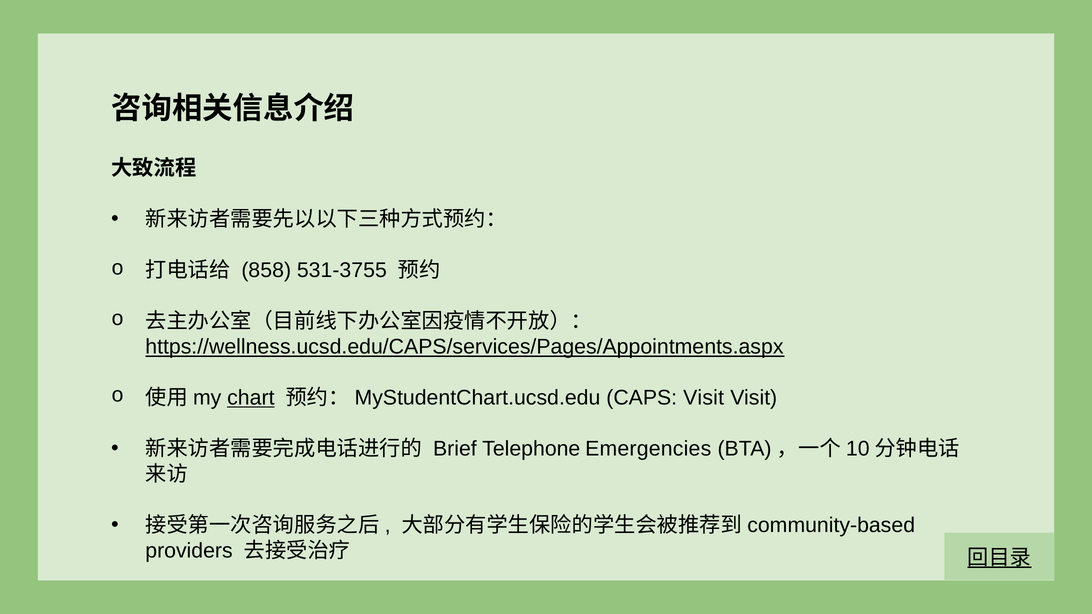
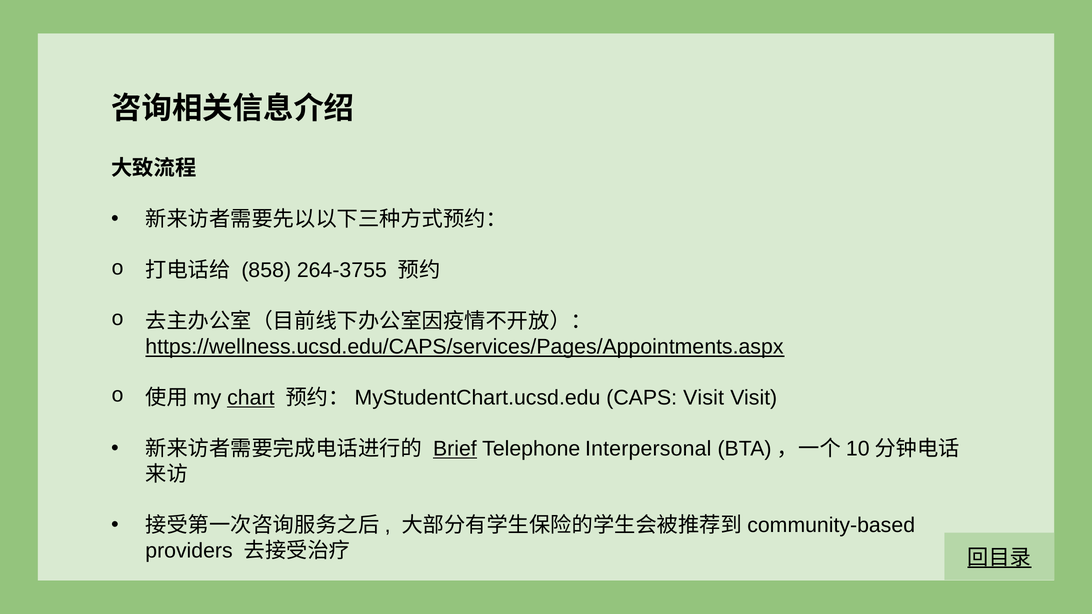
531-3755: 531-3755 -> 264-3755
Brief underline: none -> present
Emergencies: Emergencies -> Interpersonal
